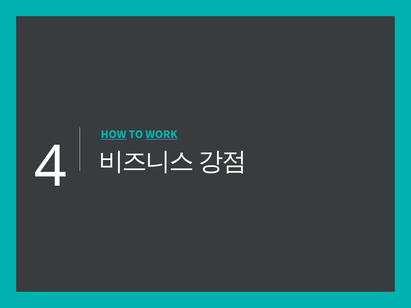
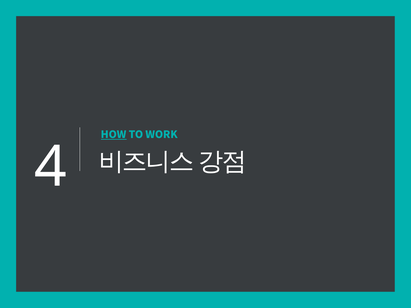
WORK underline: present -> none
